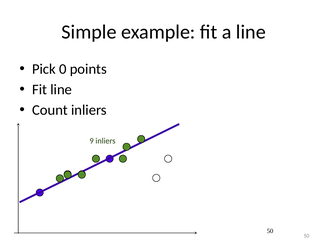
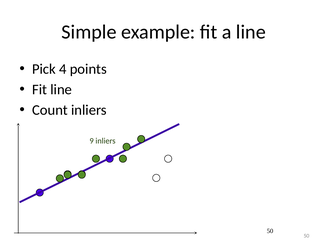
0: 0 -> 4
